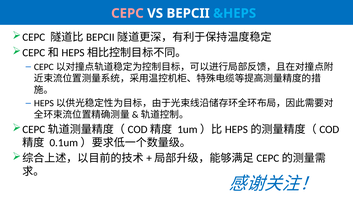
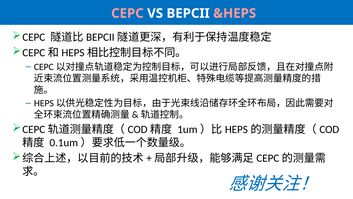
&HEPS colour: light blue -> pink
